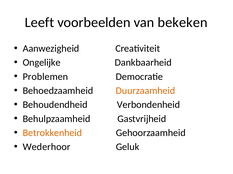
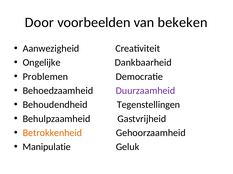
Leeft: Leeft -> Door
Duurzaamheid colour: orange -> purple
Verbondenheid: Verbondenheid -> Tegenstellingen
Wederhoor: Wederhoor -> Manipulatie
